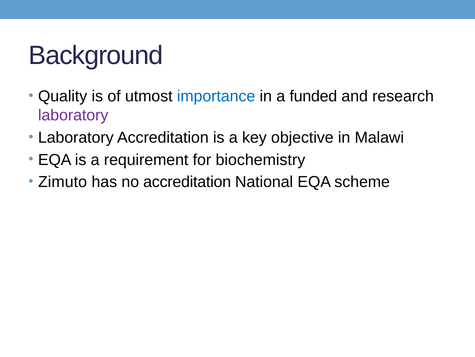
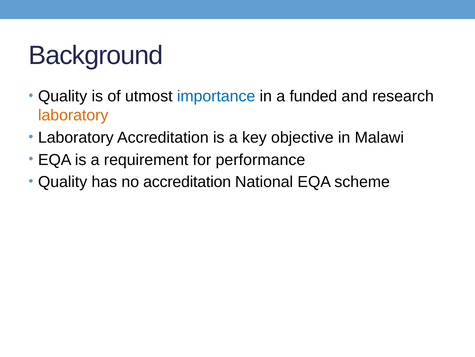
laboratory at (73, 115) colour: purple -> orange
biochemistry: biochemistry -> performance
Zimuto at (63, 182): Zimuto -> Quality
